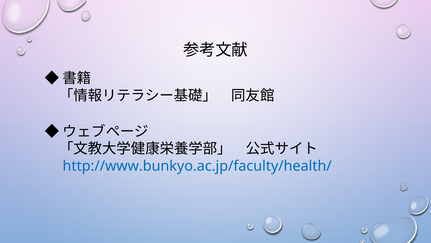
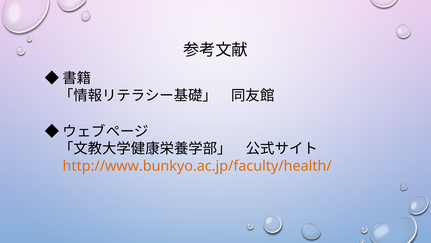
http://www.bunkyo.ac.jp/faculty/health/ colour: blue -> orange
